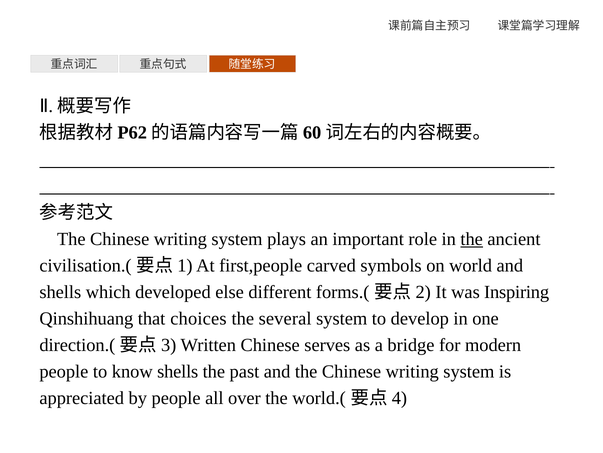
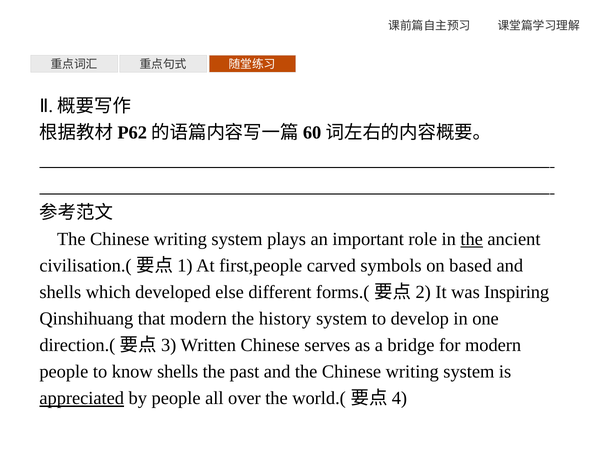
world: world -> based
that choices: choices -> modern
several: several -> history
appreciated underline: none -> present
